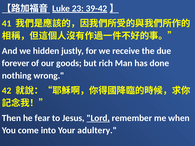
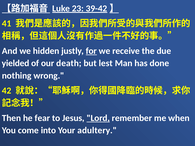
for underline: none -> present
forever: forever -> yielded
goods: goods -> death
rich: rich -> lest
